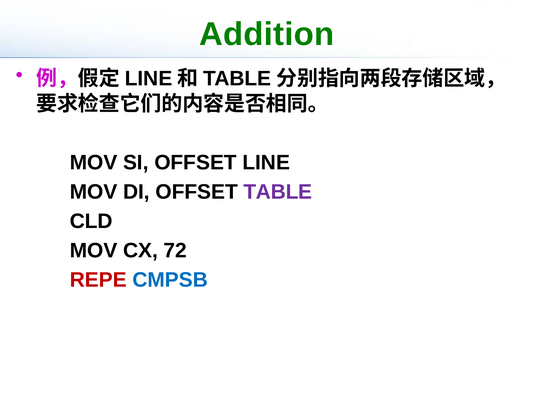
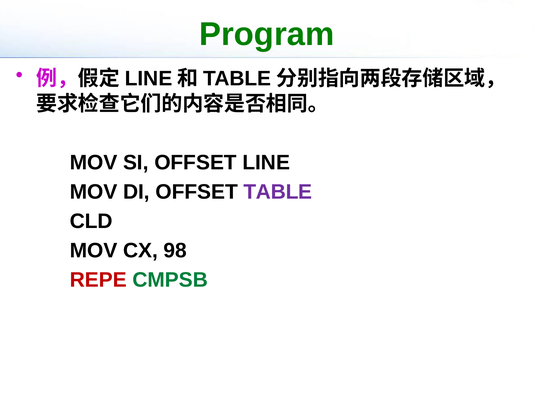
Addition: Addition -> Program
72: 72 -> 98
CMPSB colour: blue -> green
